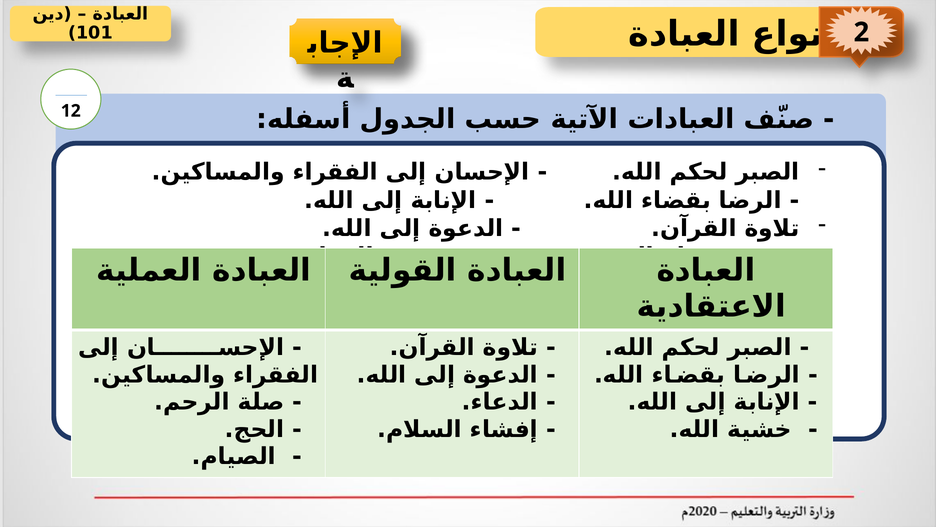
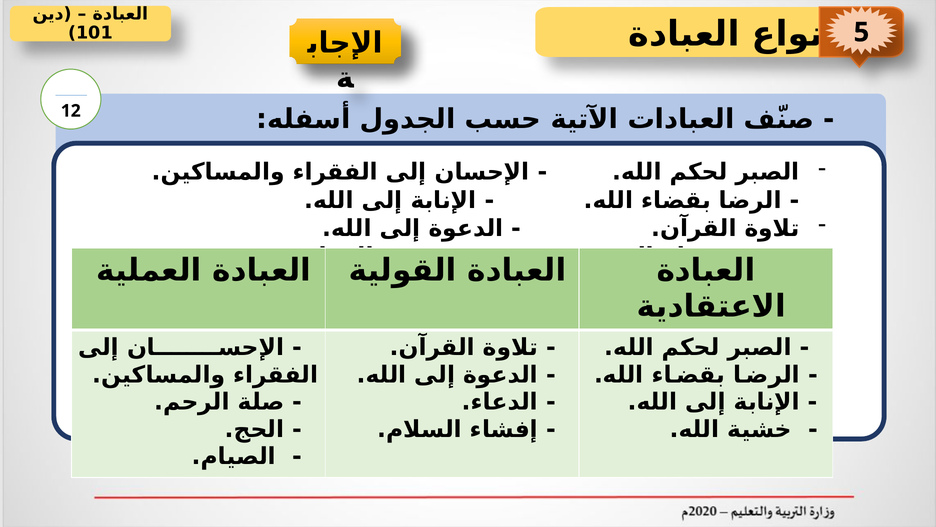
2: 2 -> 5
